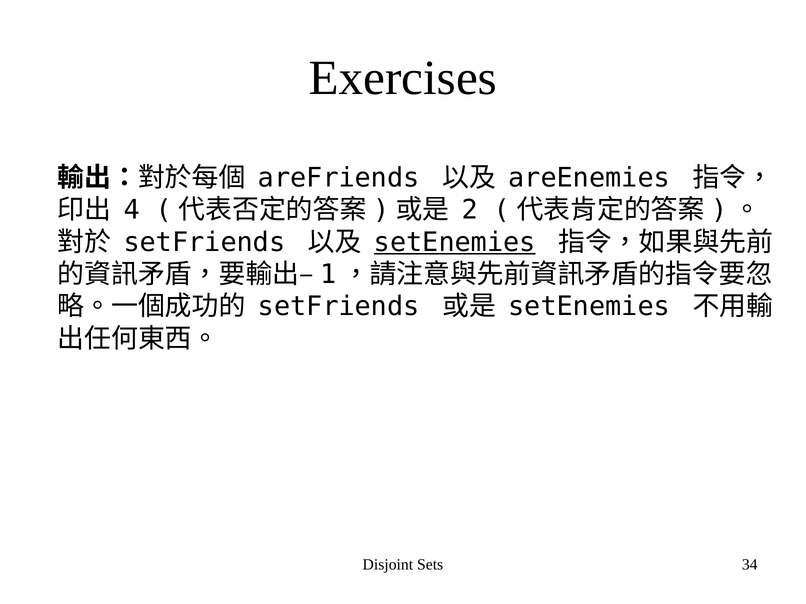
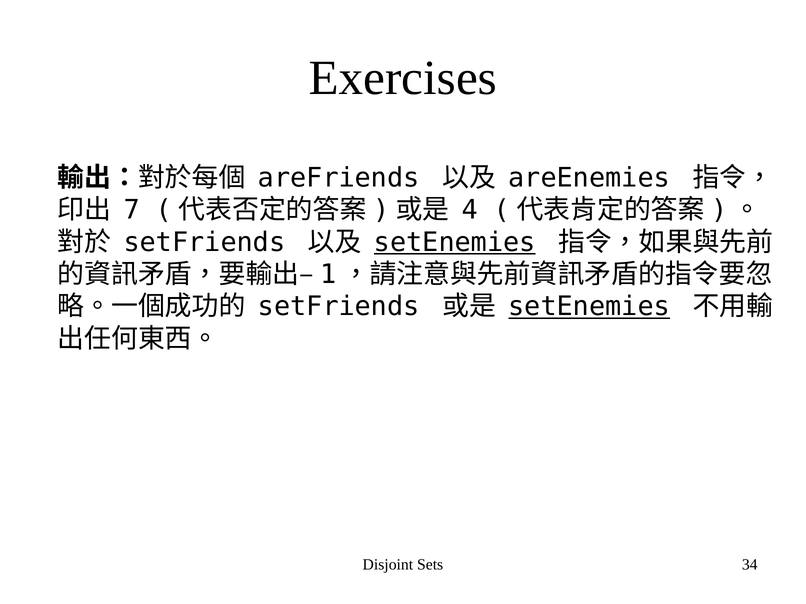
4: 4 -> 7
2: 2 -> 4
setEnemies at (589, 307) underline: none -> present
